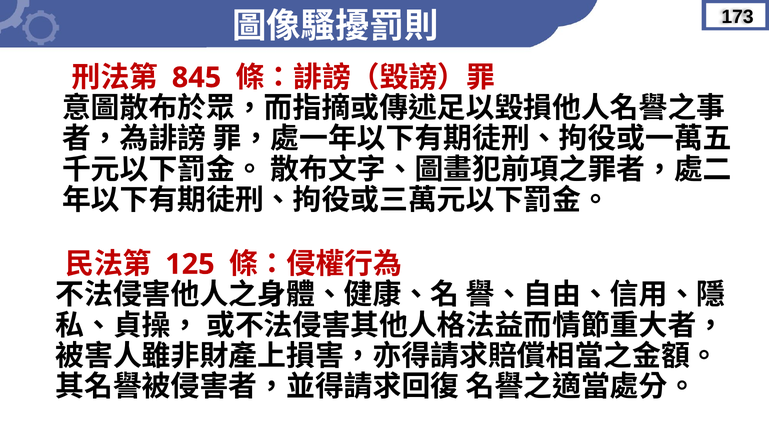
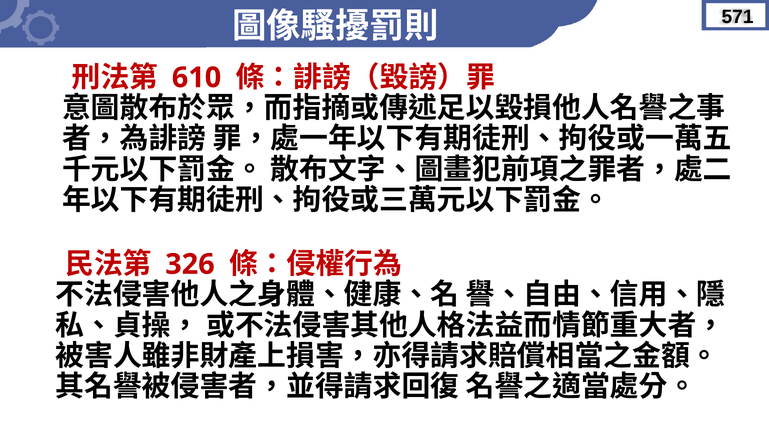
173: 173 -> 571
845: 845 -> 610
125: 125 -> 326
